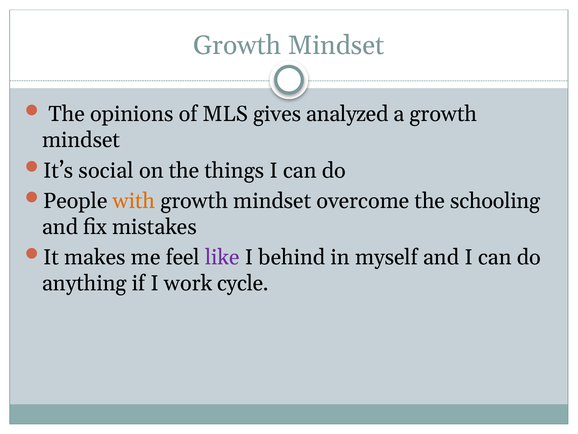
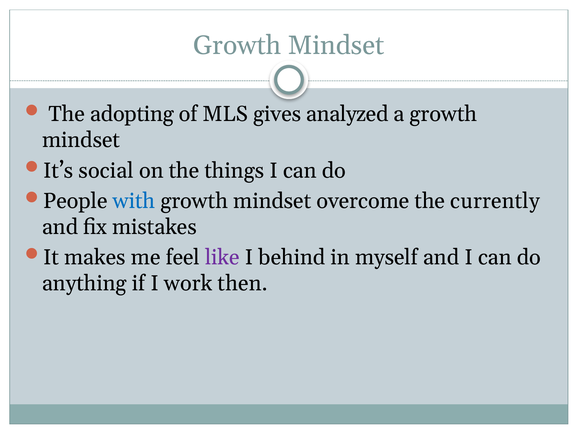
opinions: opinions -> adopting
with colour: orange -> blue
schooling: schooling -> currently
cycle: cycle -> then
